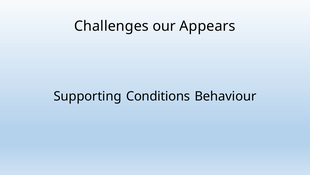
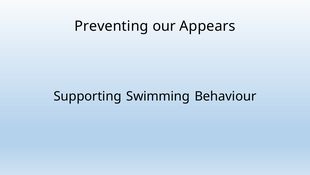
Challenges: Challenges -> Preventing
Conditions: Conditions -> Swimming
